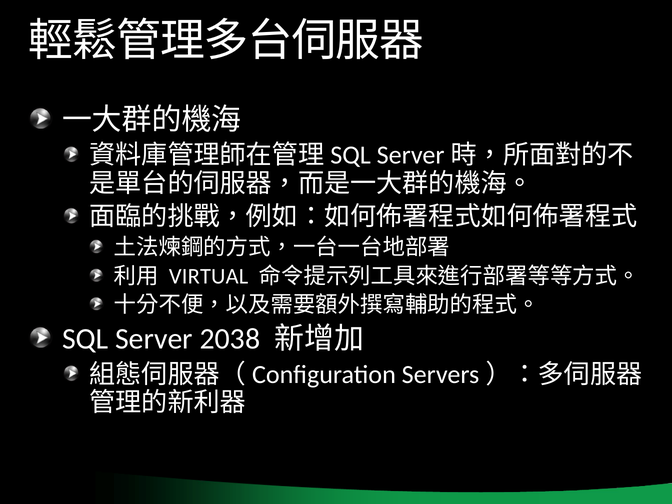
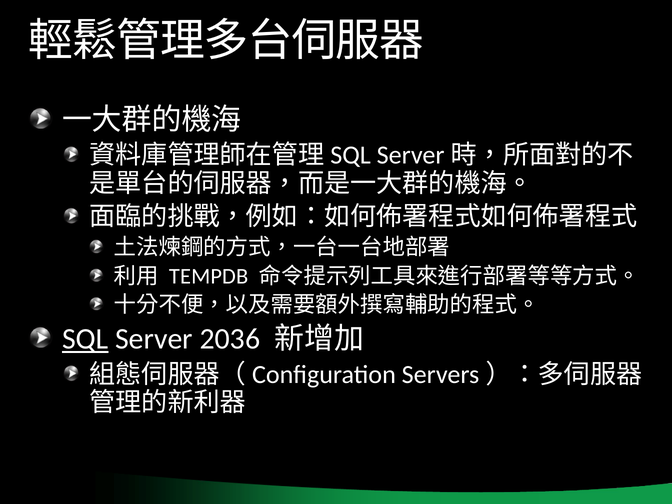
VIRTUAL: VIRTUAL -> TEMPDB
SQL underline: none -> present
2038: 2038 -> 2036
